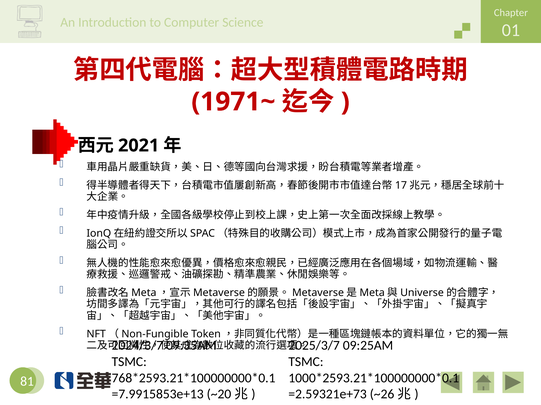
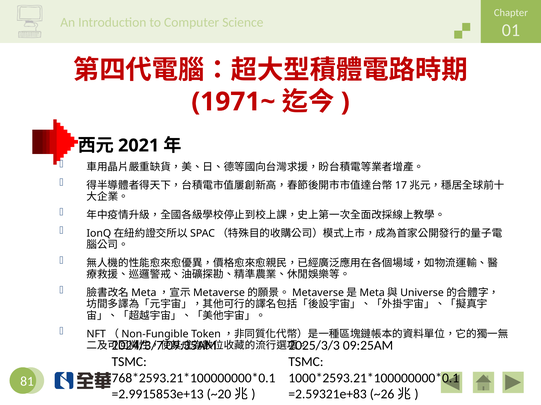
2025/3/7: 2025/3/7 -> 2025/3/3
=7.9915853e+13: =7.9915853e+13 -> =2.9915853e+13
=2.59321e+73: =2.59321e+73 -> =2.59321e+83
